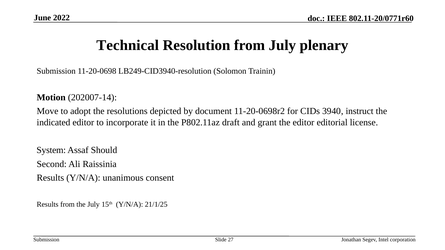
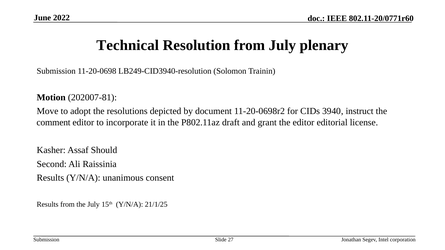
202007-14: 202007-14 -> 202007-81
indicated: indicated -> comment
System: System -> Kasher
